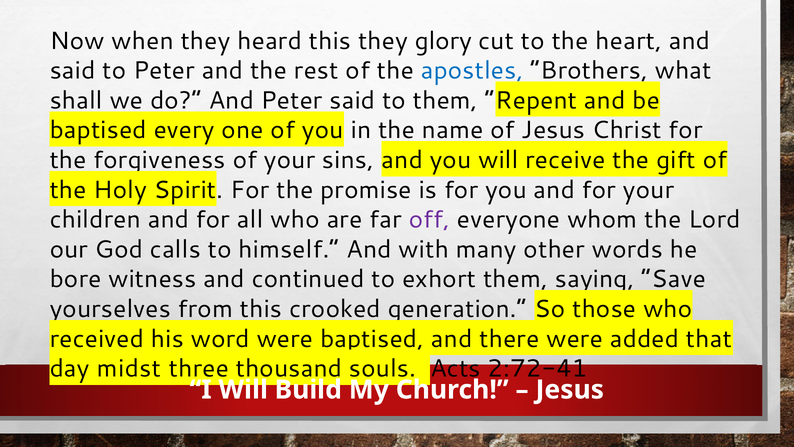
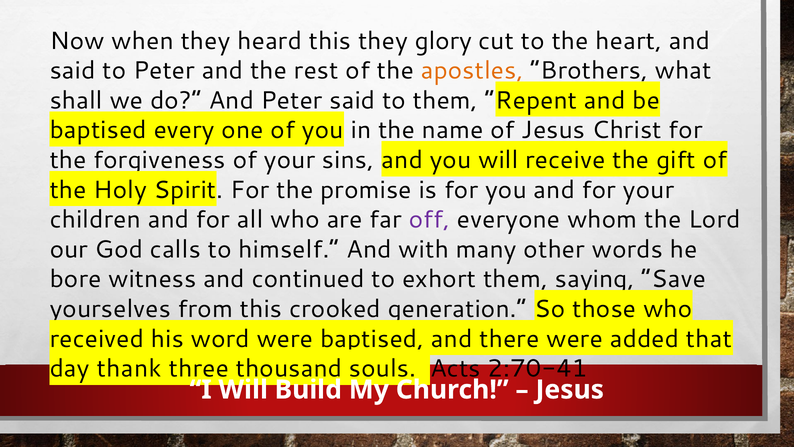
apostles colour: blue -> orange
midst: midst -> thank
2:72-41: 2:72-41 -> 2:70-41
